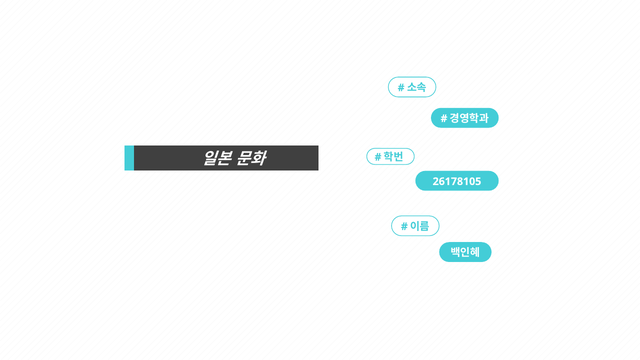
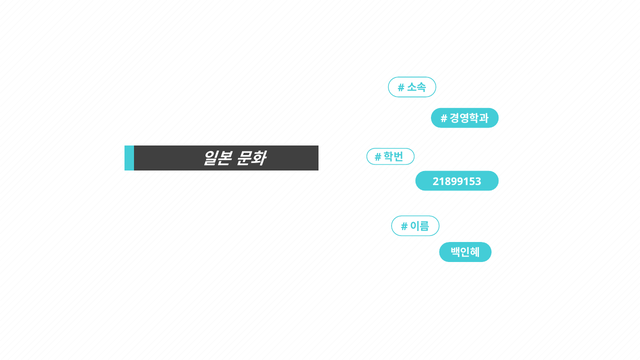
26178105: 26178105 -> 21899153
